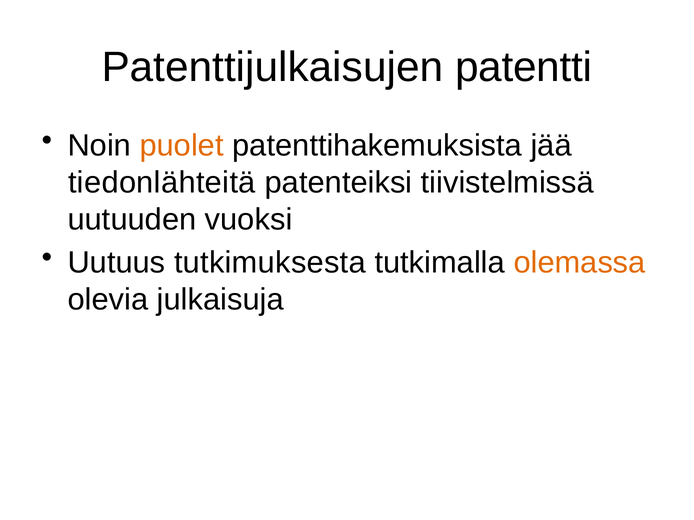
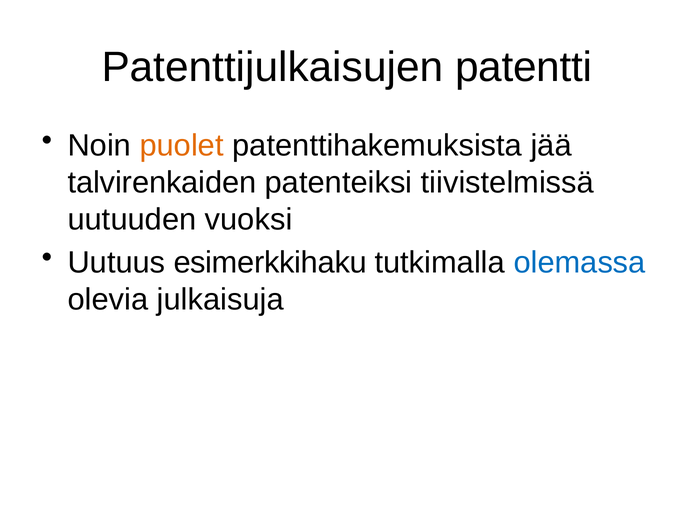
tiedonlähteitä: tiedonlähteitä -> talvirenkaiden
tutkimuksesta: tutkimuksesta -> esimerkkihaku
olemassa colour: orange -> blue
